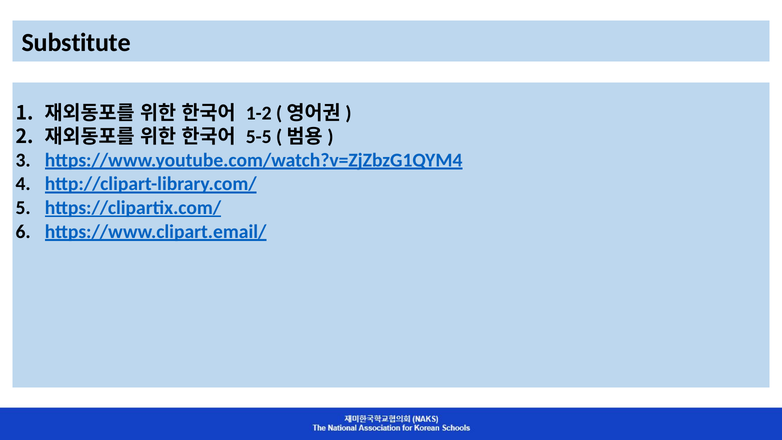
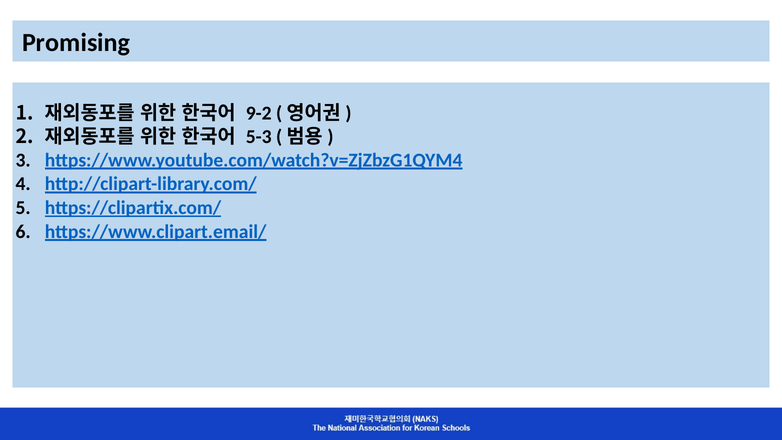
Substitute: Substitute -> Promising
1-2: 1-2 -> 9-2
5-5: 5-5 -> 5-3
